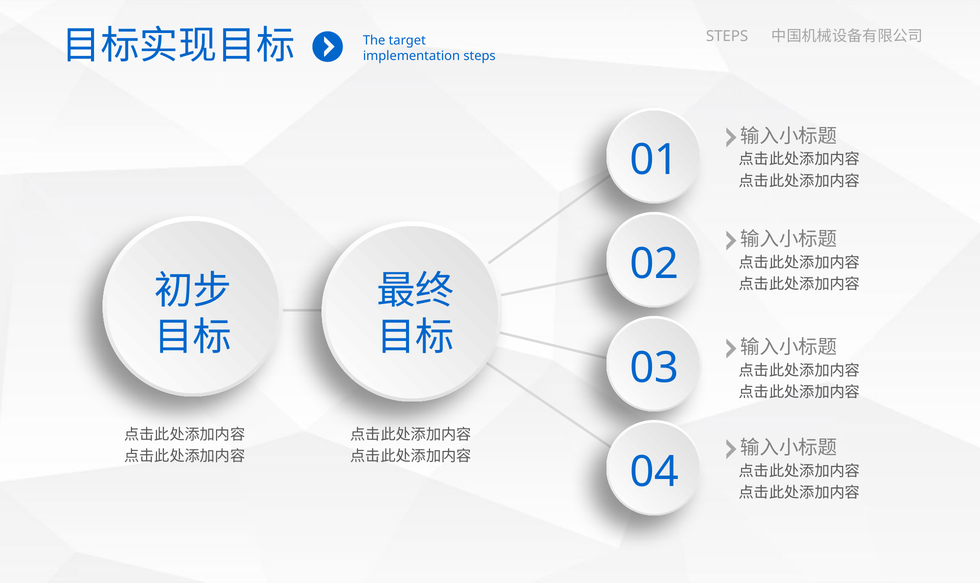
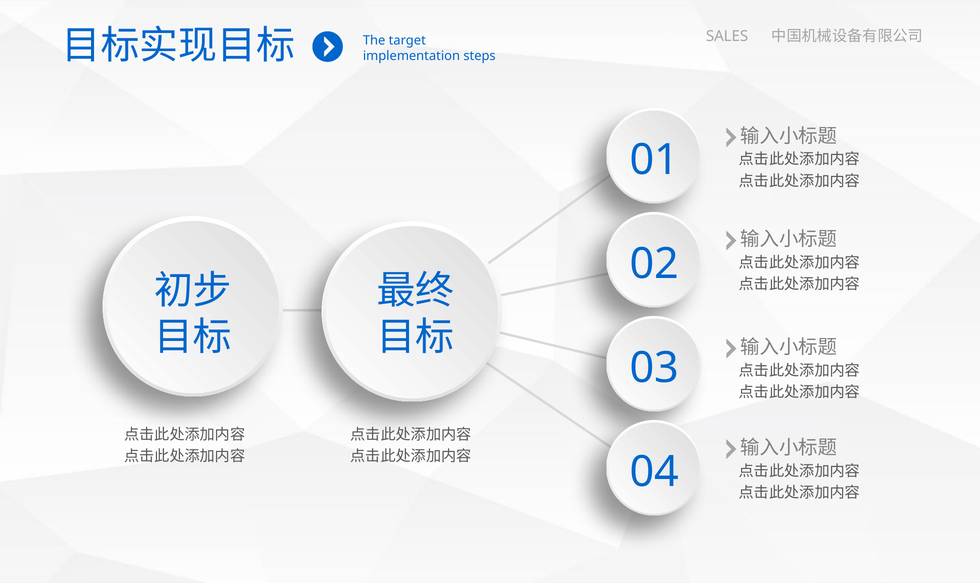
STEPS at (727, 36): STEPS -> SALES
